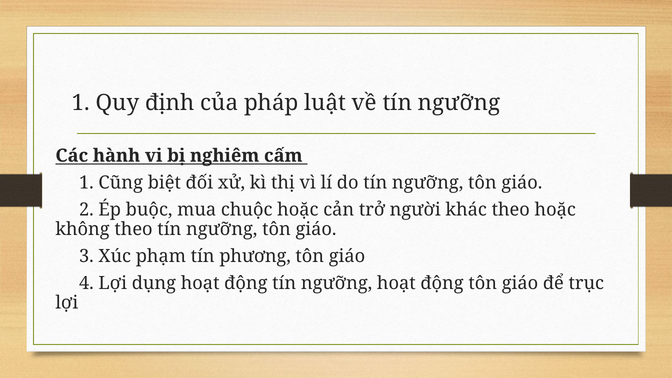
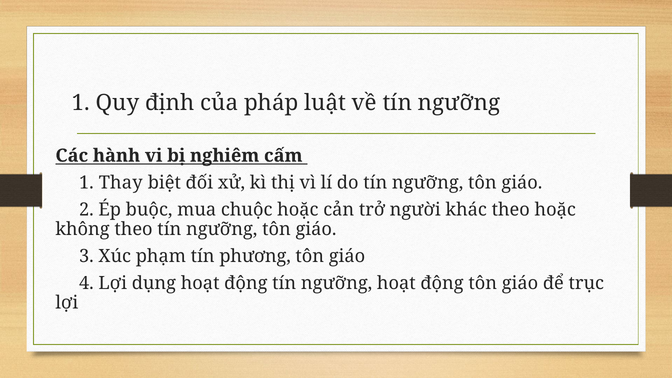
Cũng: Cũng -> Thay
